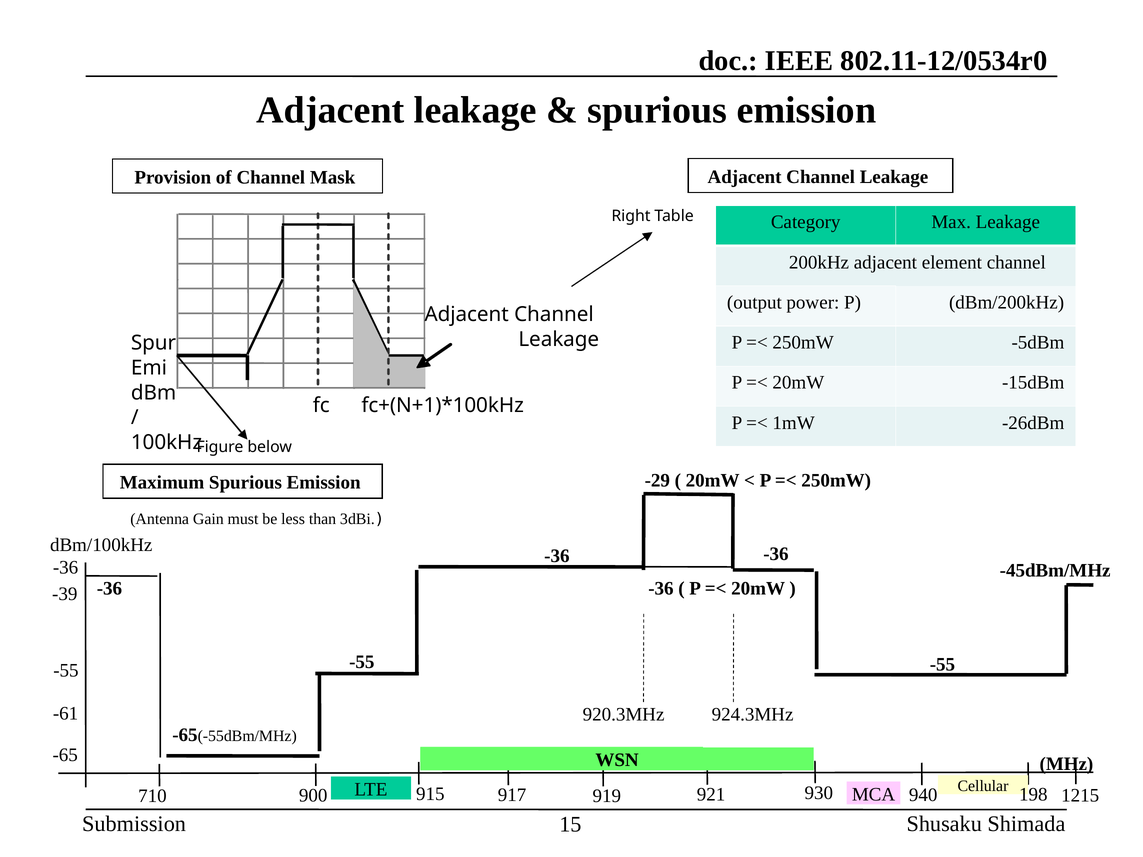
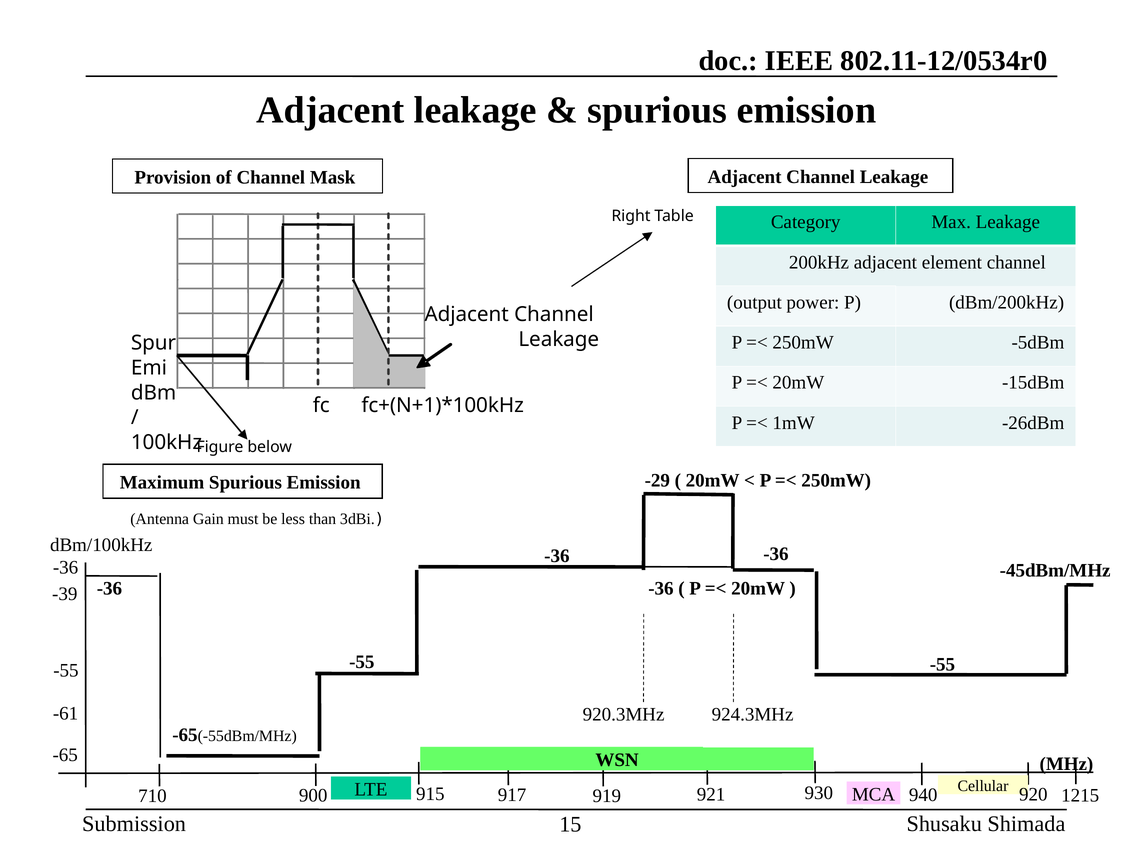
198: 198 -> 920
